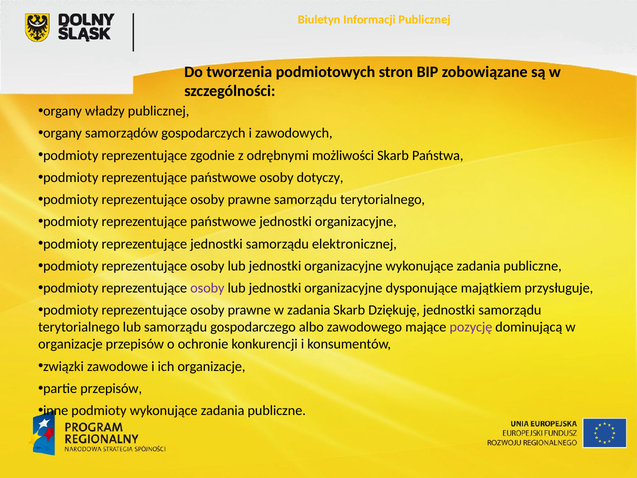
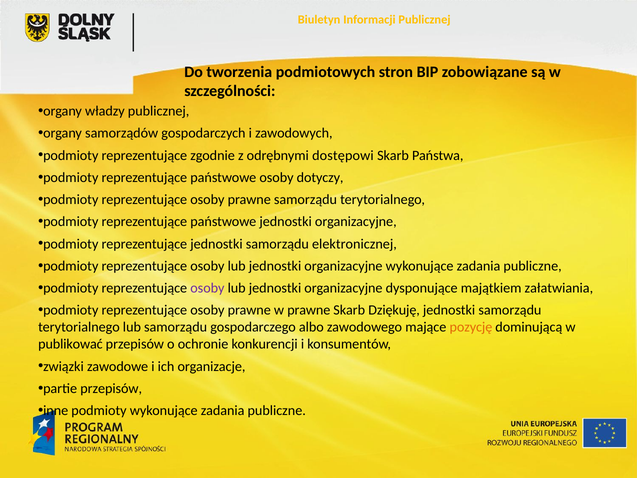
możliwości: możliwości -> dostępowi
przysługuje: przysługuje -> załatwiania
w zadania: zadania -> prawne
pozycję colour: purple -> orange
organizacje at (70, 344): organizacje -> publikować
